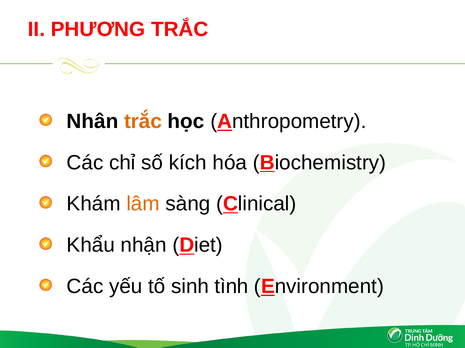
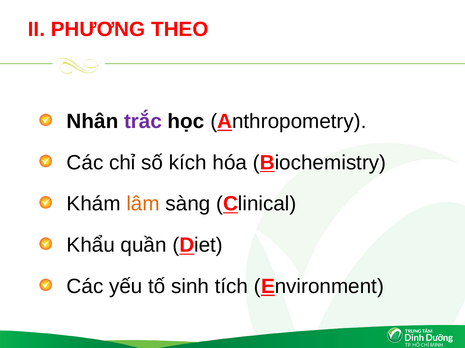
PHƯƠNG TRẮC: TRẮC -> THEO
trắc at (143, 122) colour: orange -> purple
nhận: nhận -> quần
tình: tình -> tích
